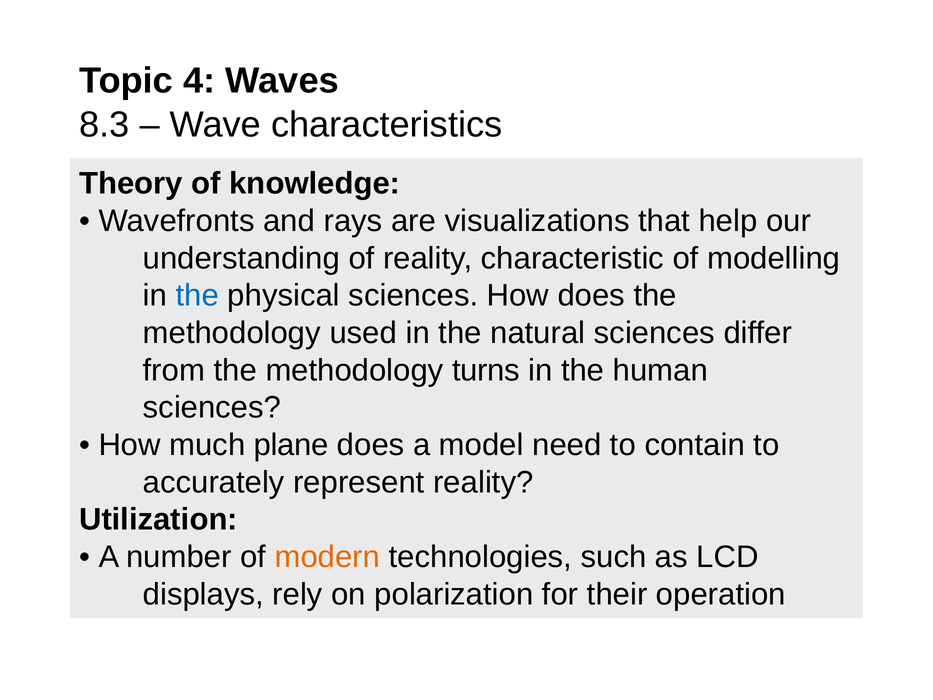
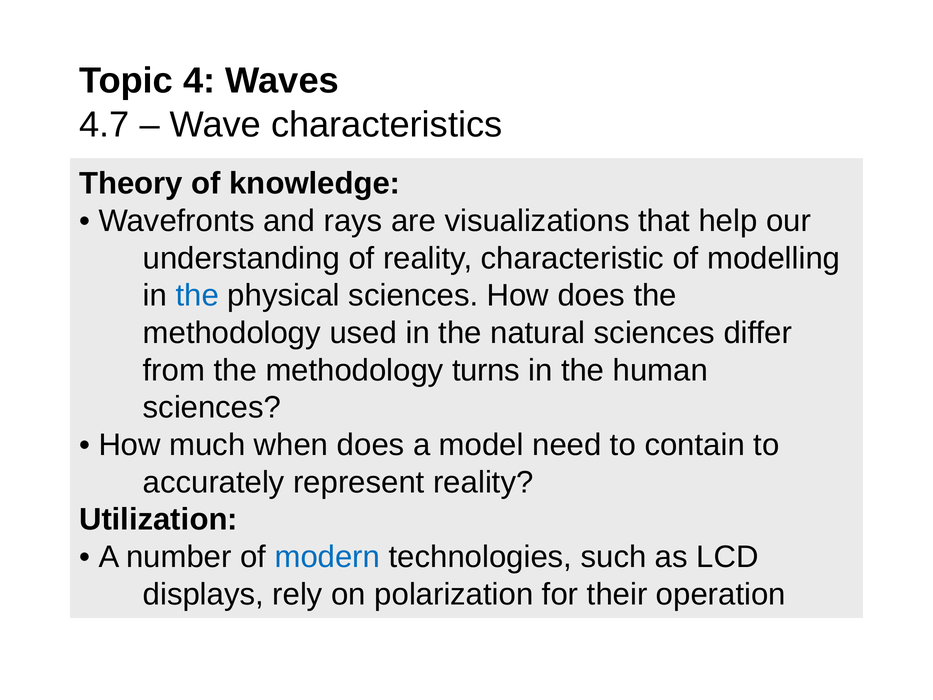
8.3: 8.3 -> 4.7
plane: plane -> when
modern colour: orange -> blue
